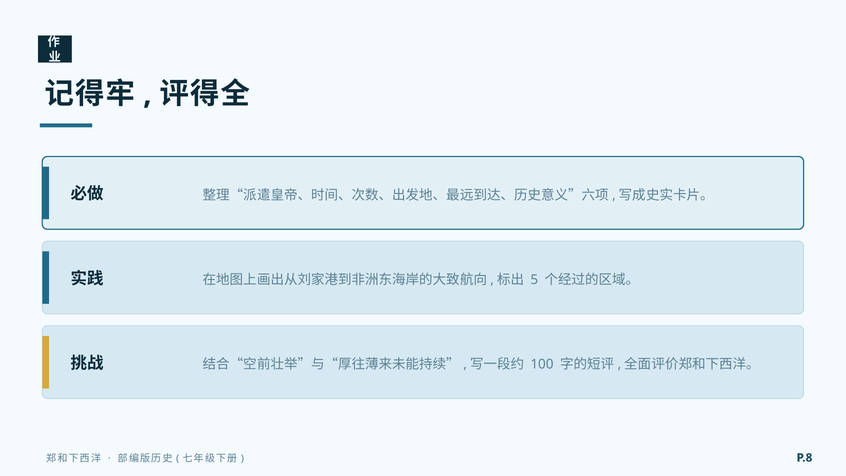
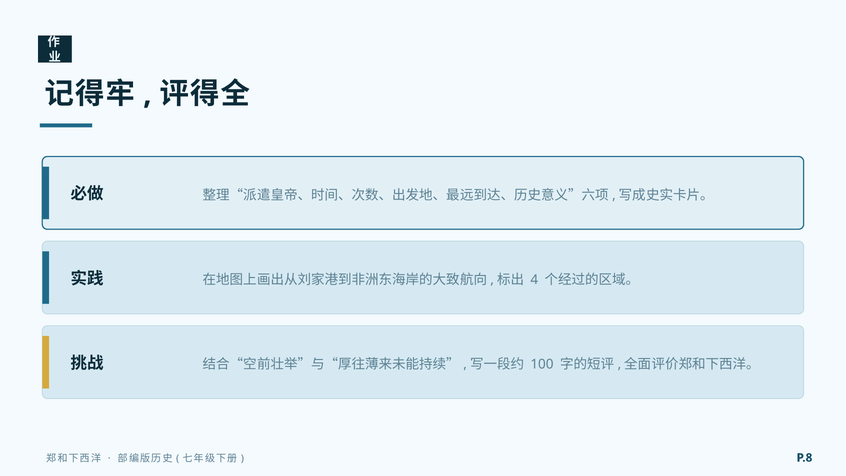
5: 5 -> 4
